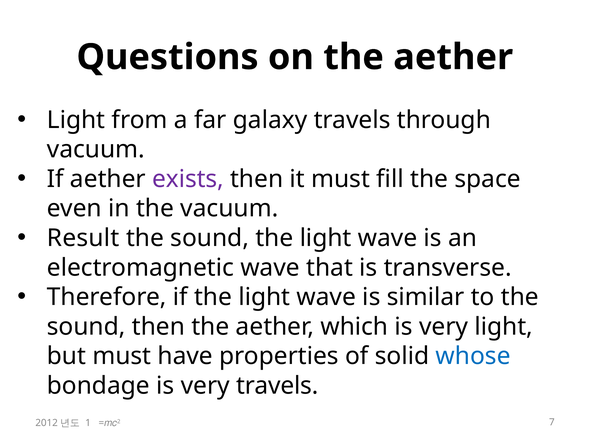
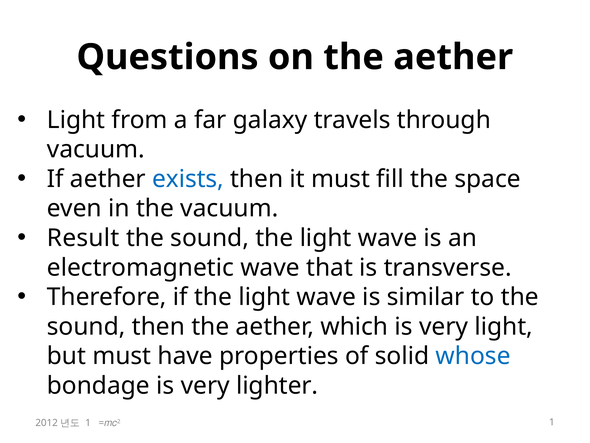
exists colour: purple -> blue
very travels: travels -> lighter
7 at (552, 422): 7 -> 1
